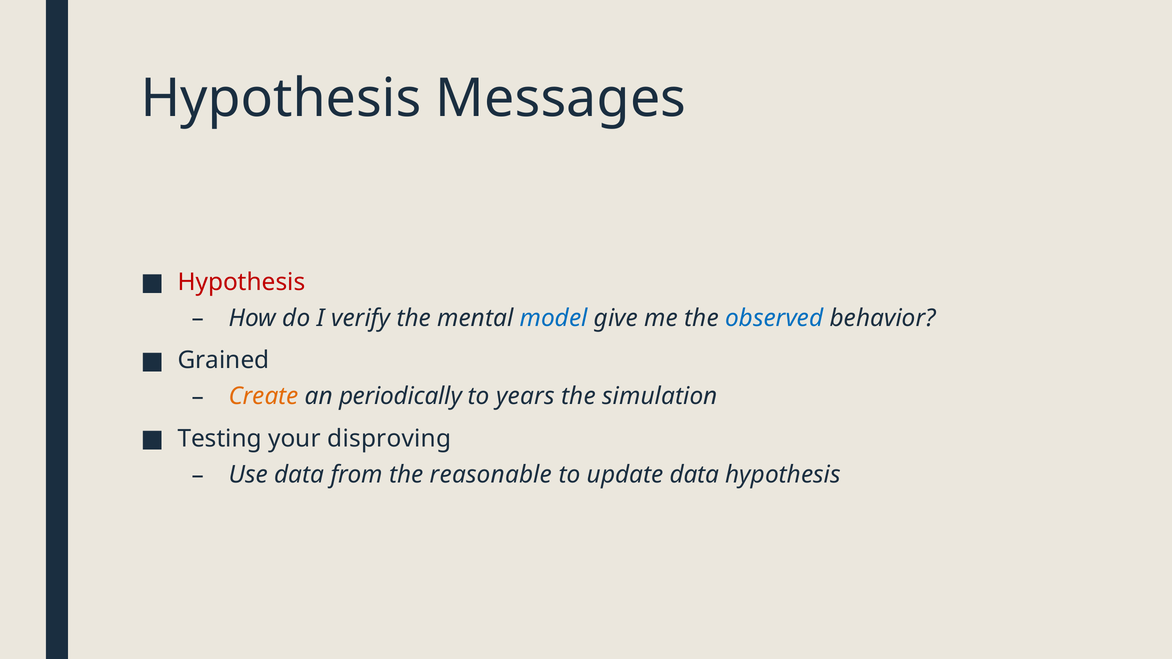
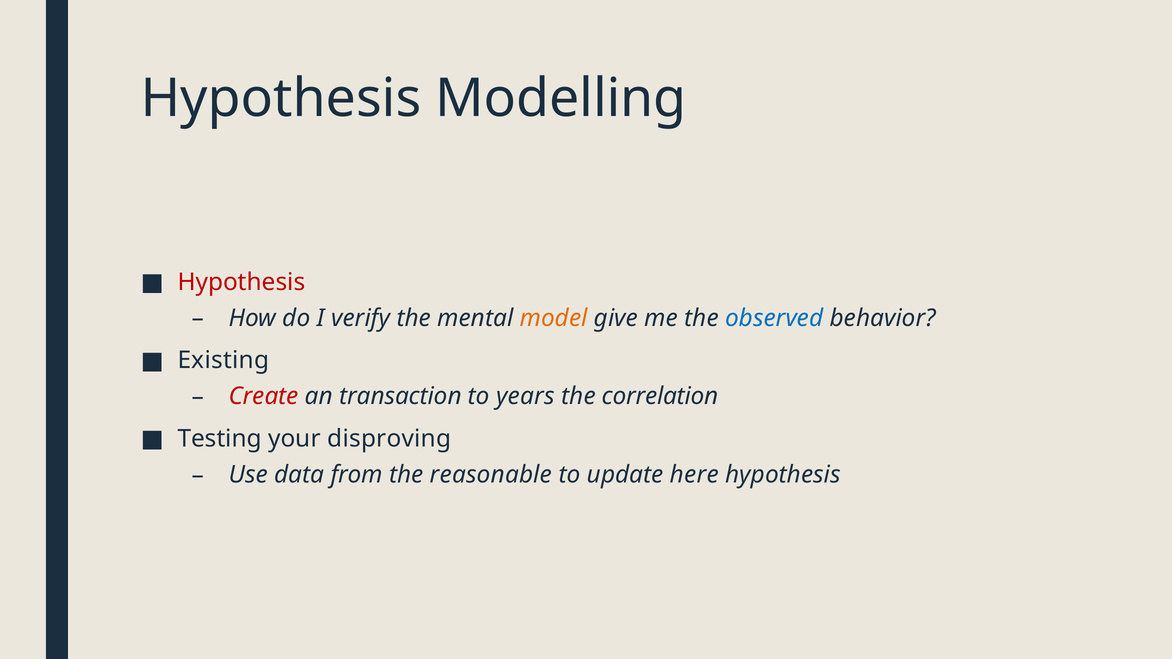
Messages: Messages -> Modelling
model colour: blue -> orange
Grained: Grained -> Existing
Create colour: orange -> red
periodically: periodically -> transaction
simulation: simulation -> correlation
update data: data -> here
